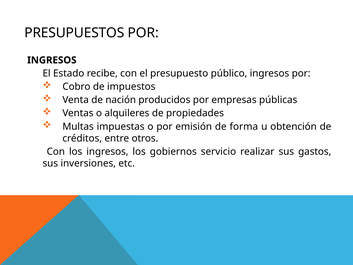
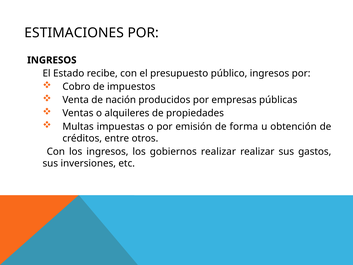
PRESUPUESTOS: PRESUPUESTOS -> ESTIMACIONES
gobiernos servicio: servicio -> realizar
